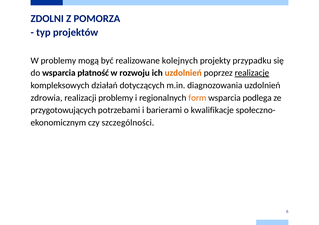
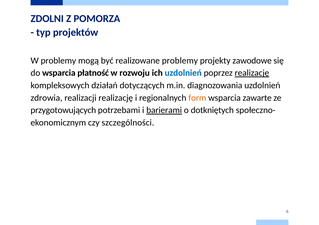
realizowane kolejnych: kolejnych -> problemy
przypadku: przypadku -> zawodowe
uzdolnień at (183, 73) colour: orange -> blue
realizacji problemy: problemy -> realizację
podlega: podlega -> zawarte
barierami underline: none -> present
kwalifikacje: kwalifikacje -> dotkniętych
